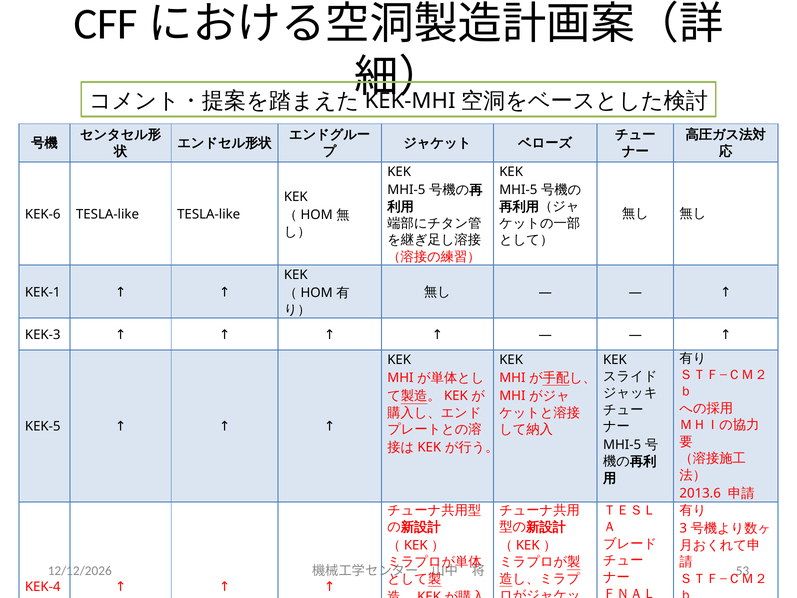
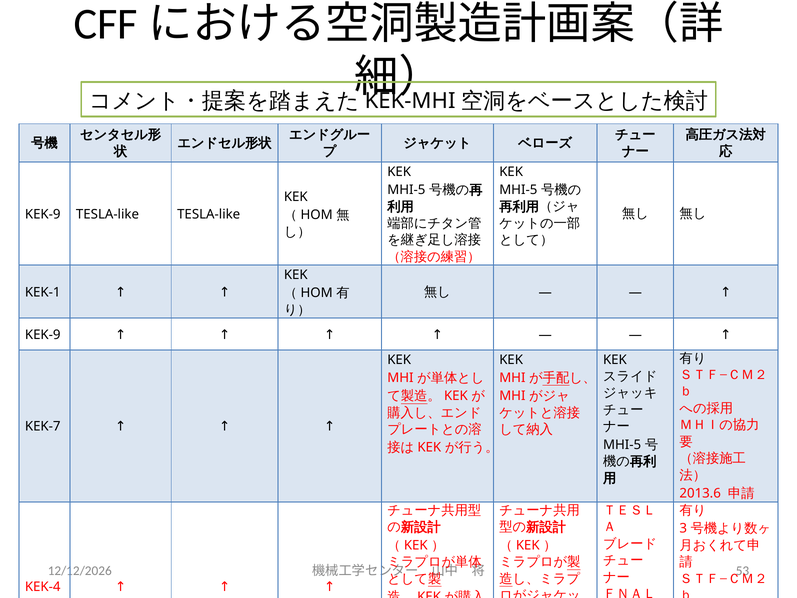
KEK-6 at (43, 214): KEK-6 -> KEK-9
KEK-3 at (43, 335): KEK-3 -> KEK-9
KEK-5: KEK-5 -> KEK-7
